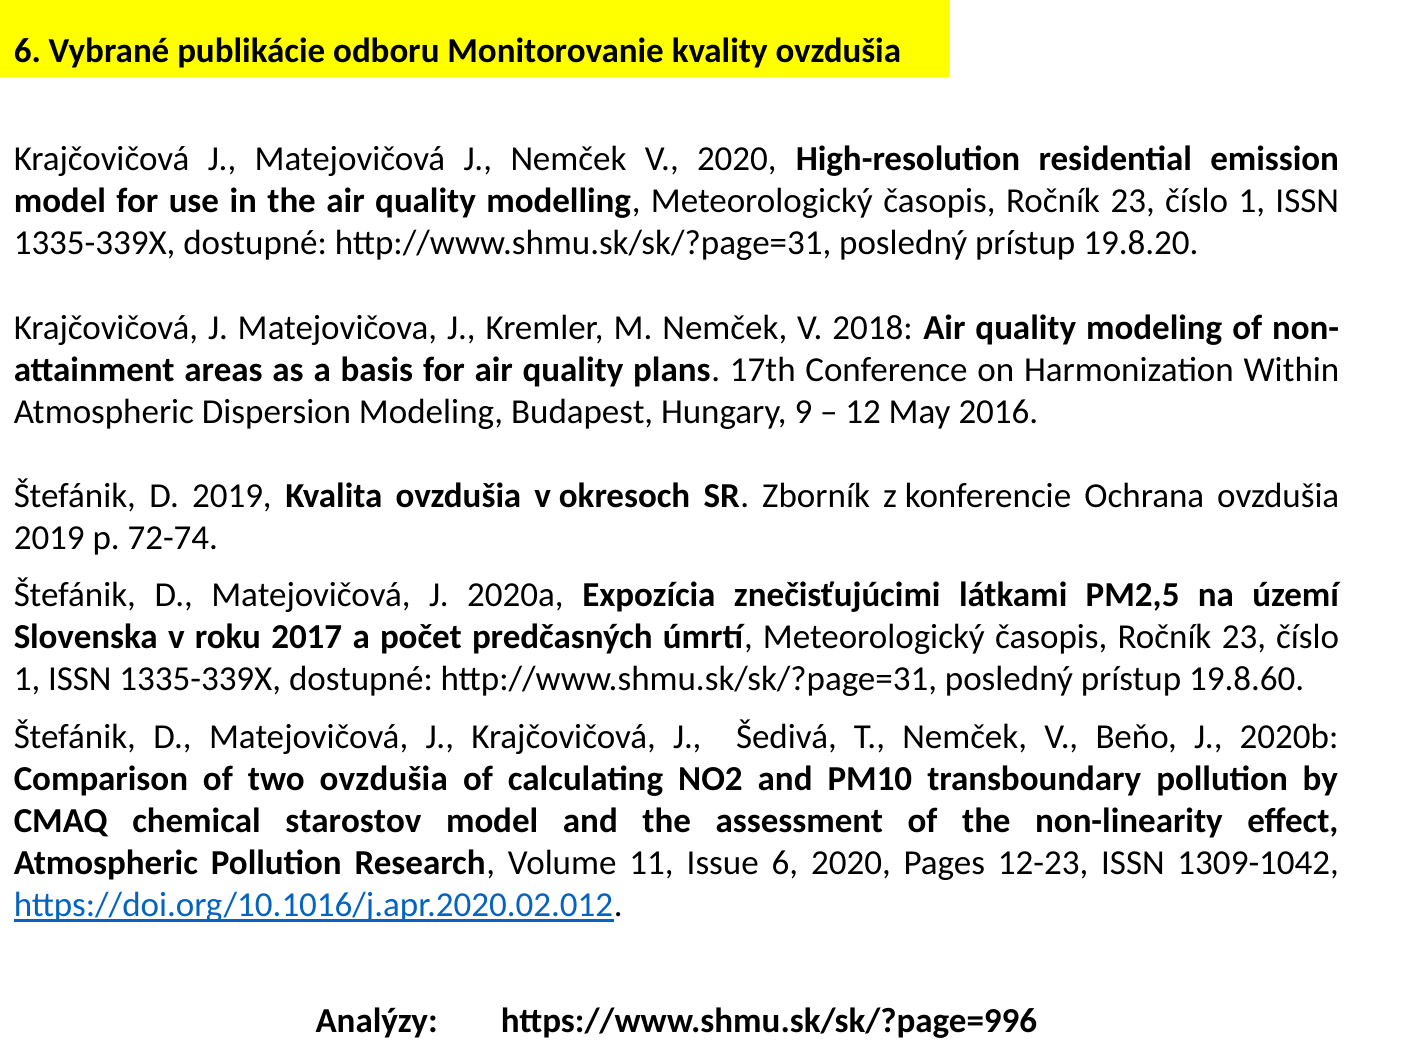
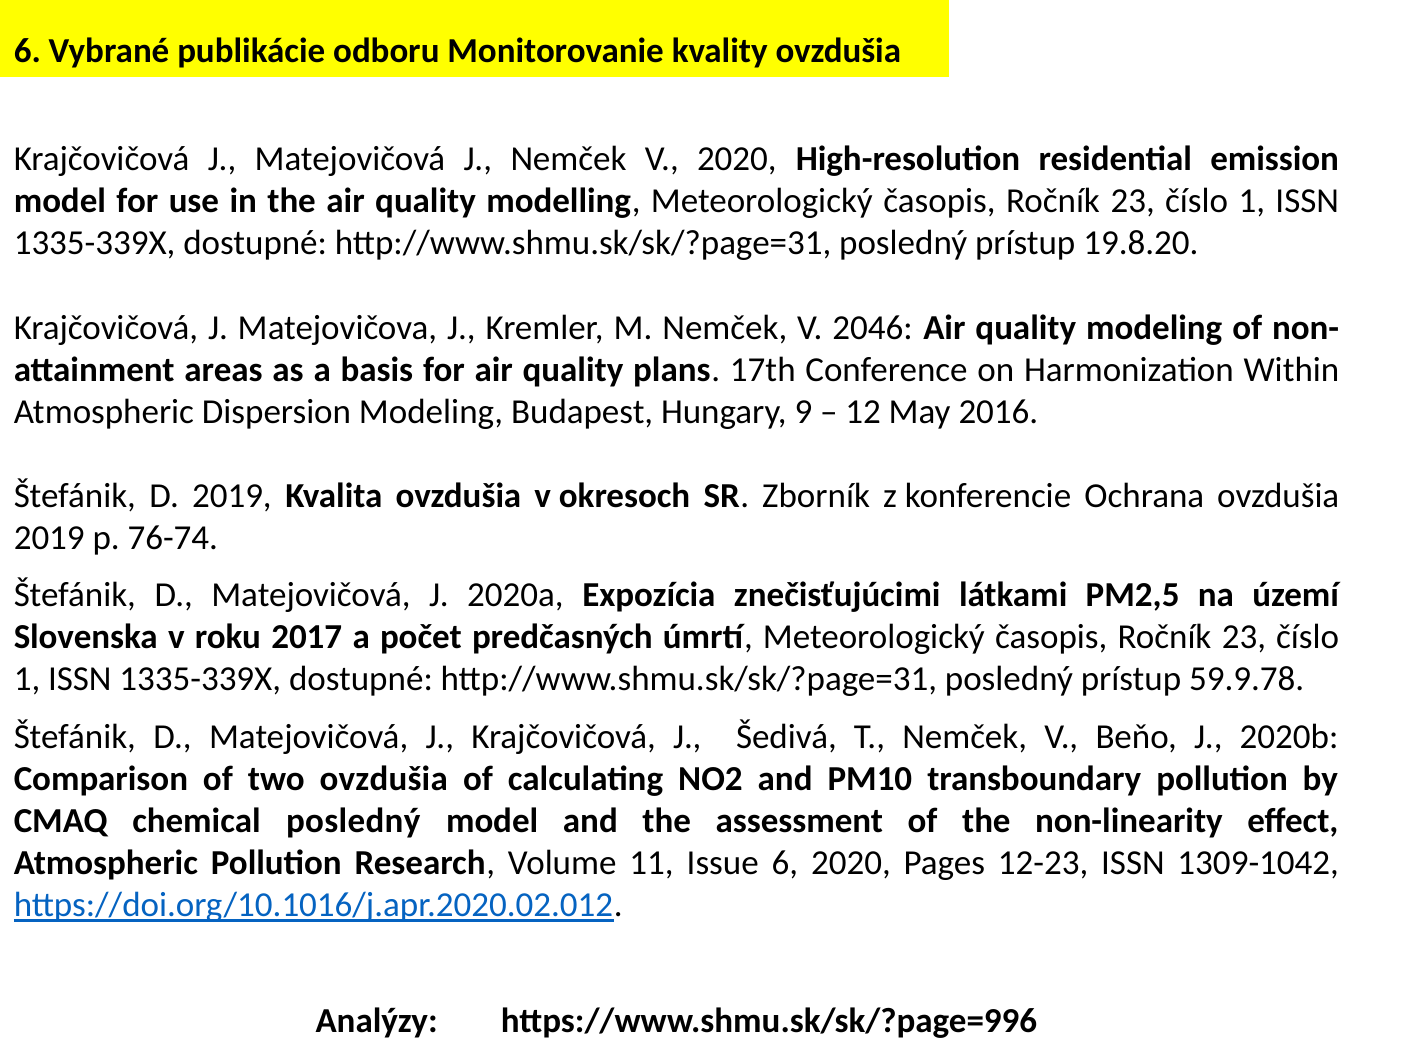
2018: 2018 -> 2046
72-74: 72-74 -> 76-74
19.8.60: 19.8.60 -> 59.9.78
chemical starostov: starostov -> posledný
